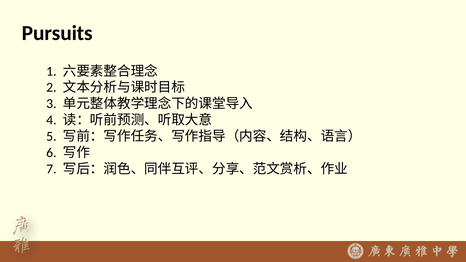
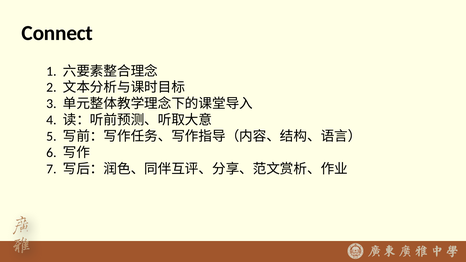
Pursuits: Pursuits -> Connect
